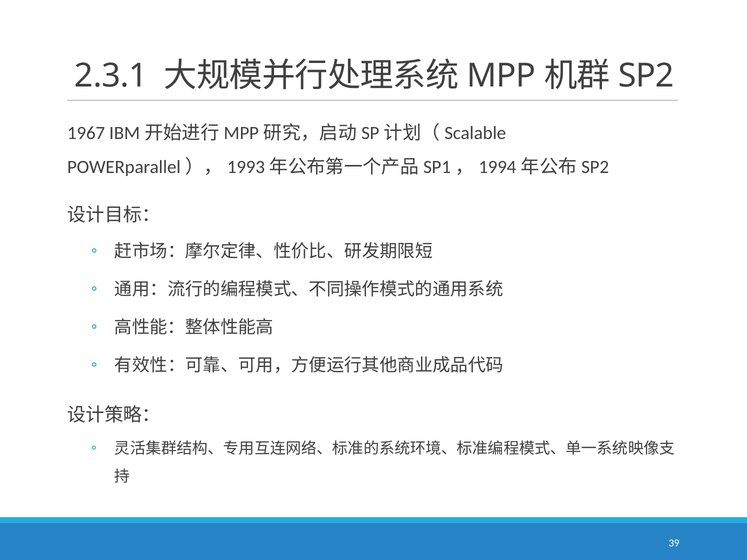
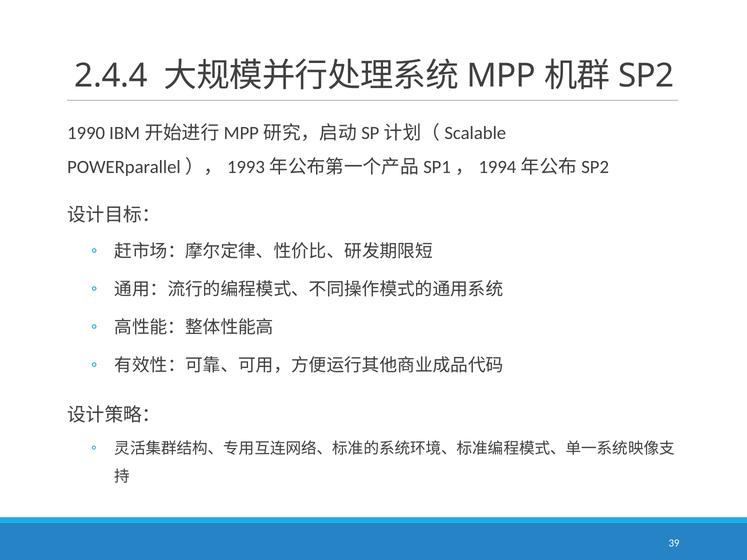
2.3.1: 2.3.1 -> 2.4.4
1967: 1967 -> 1990
